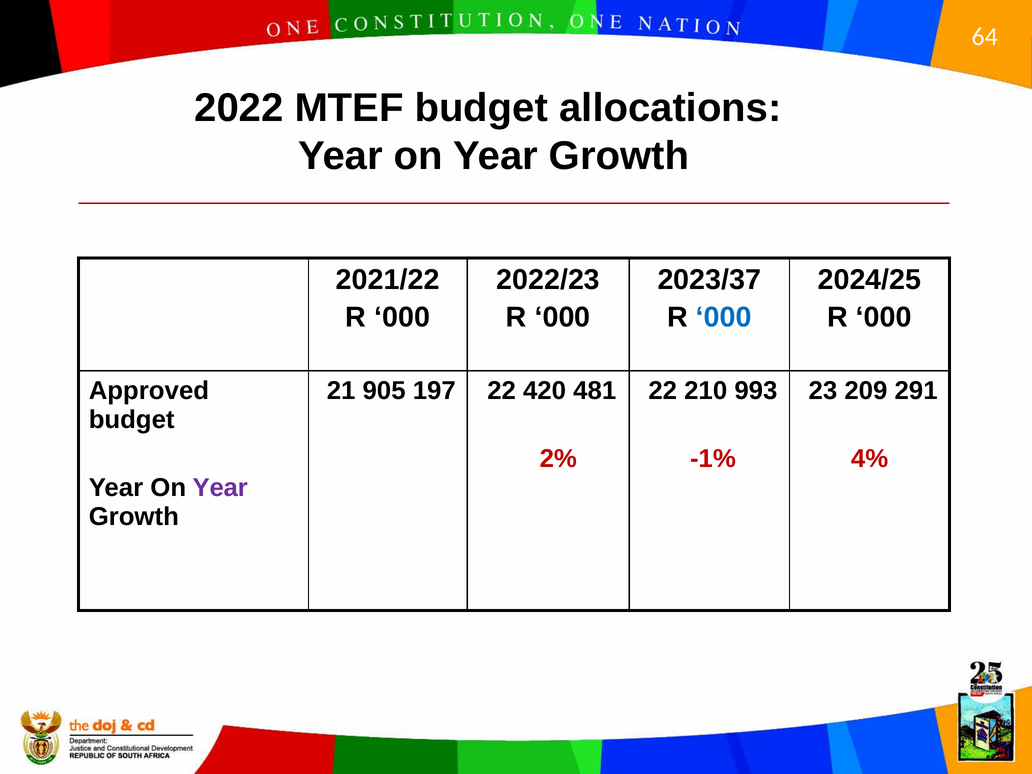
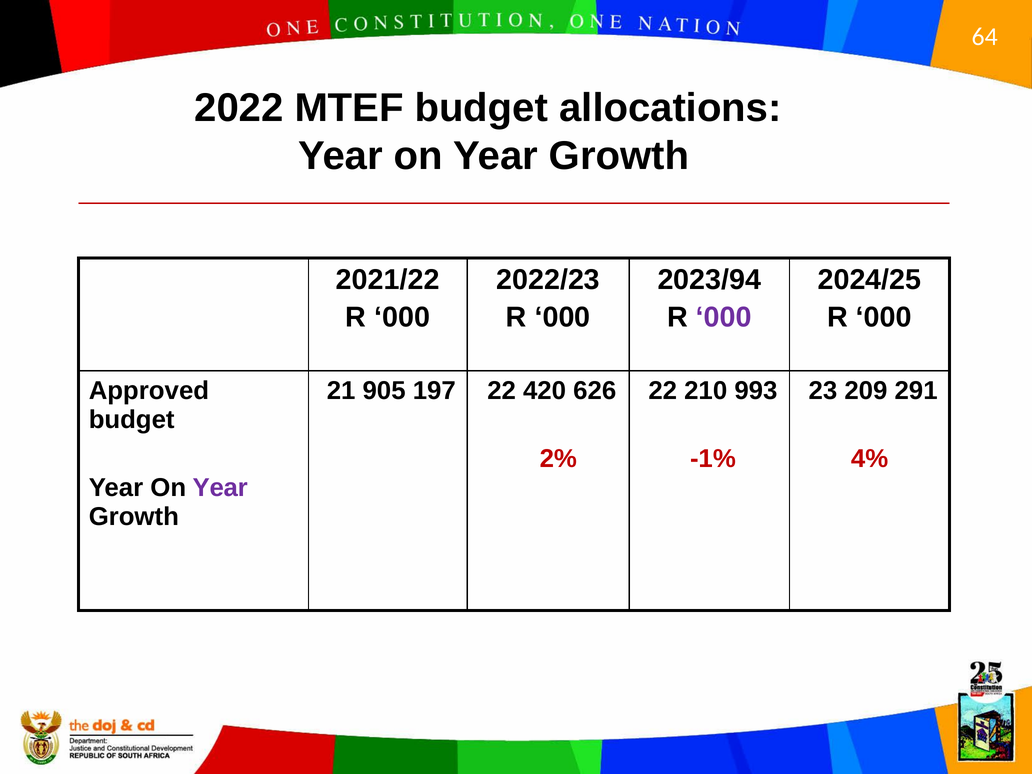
2023/37: 2023/37 -> 2023/94
000 at (724, 317) colour: blue -> purple
481: 481 -> 626
